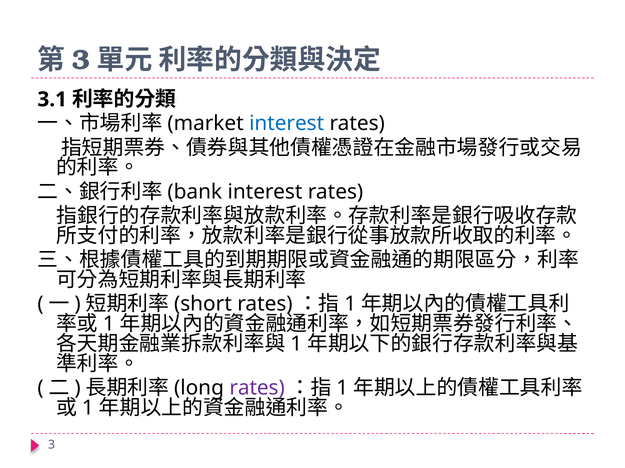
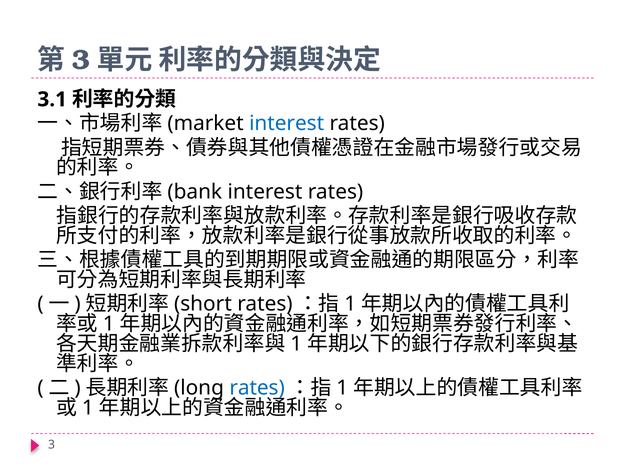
rates at (257, 389) colour: purple -> blue
